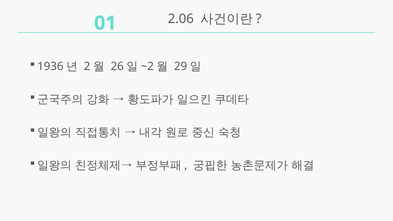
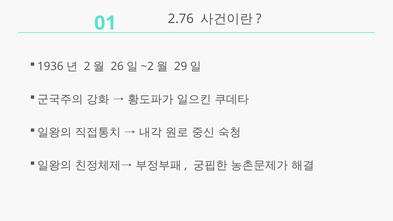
2.06: 2.06 -> 2.76
